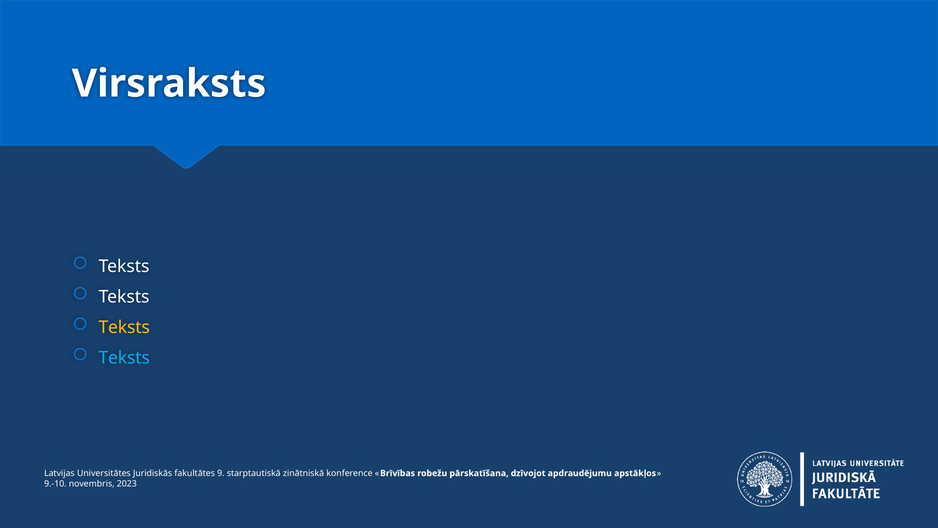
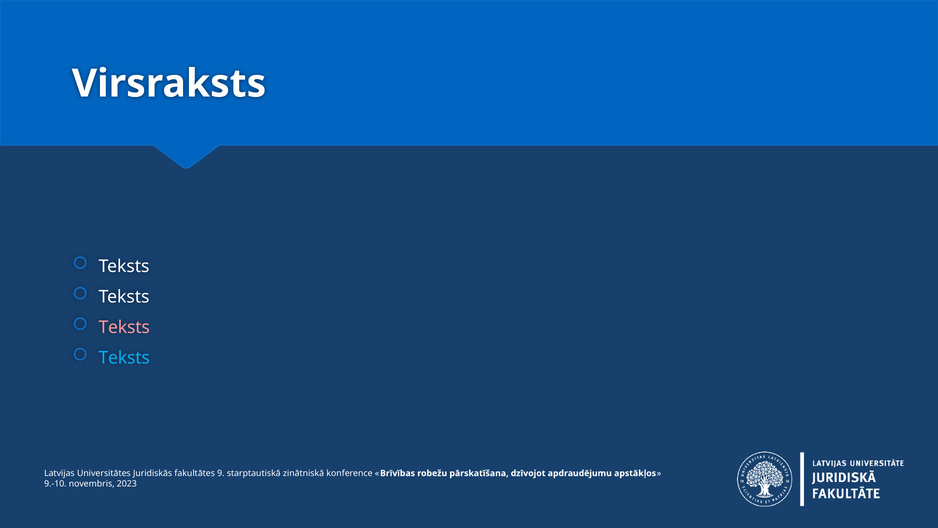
Teksts at (124, 327) colour: yellow -> pink
